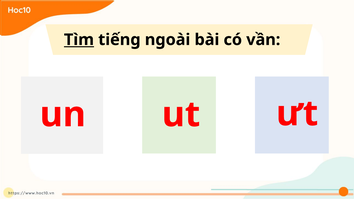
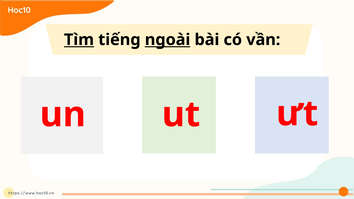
ngoài underline: none -> present
